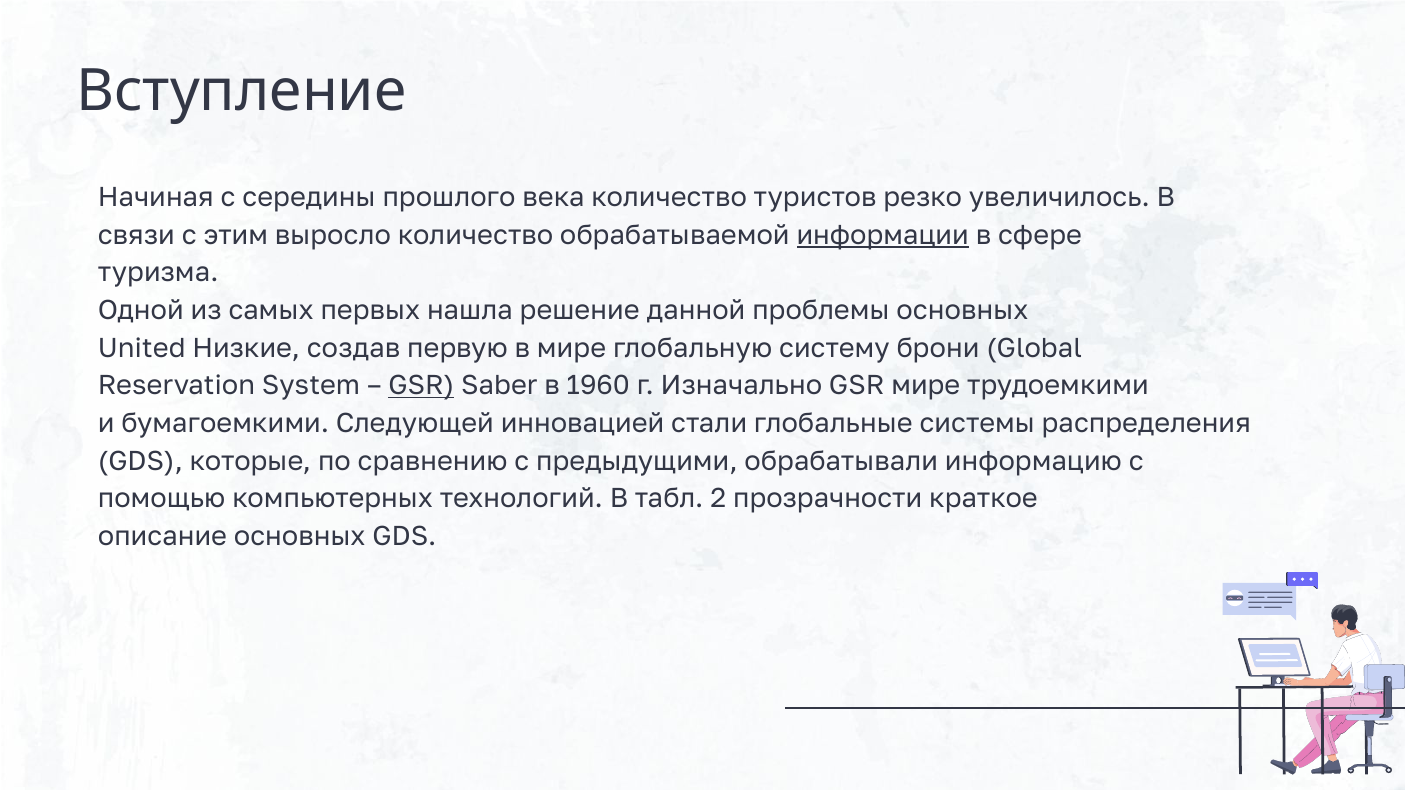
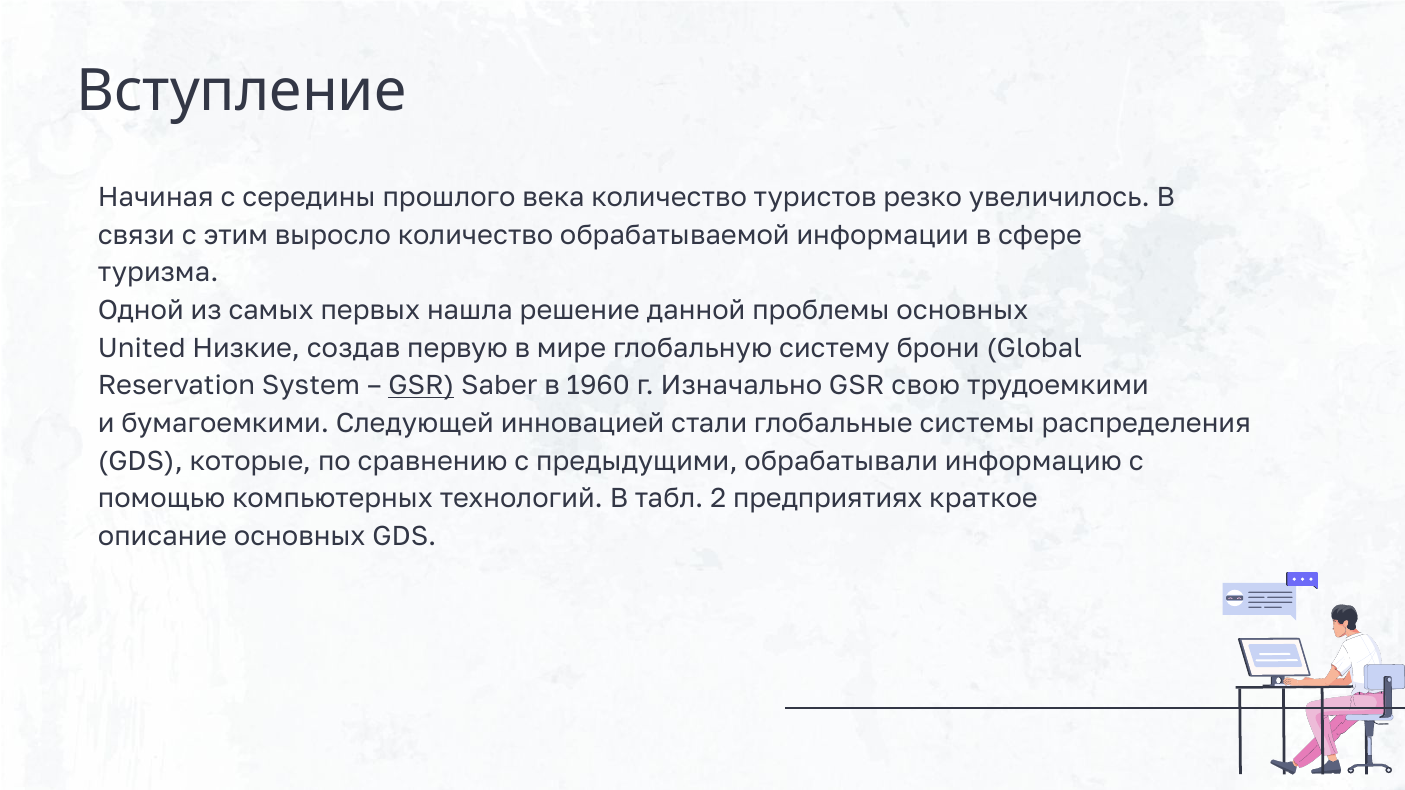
информации underline: present -> none
GSR мире: мире -> свою
прозрачности: прозрачности -> предприятиях
